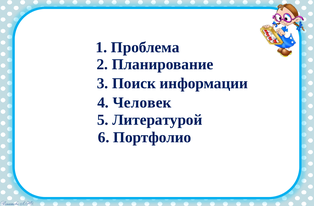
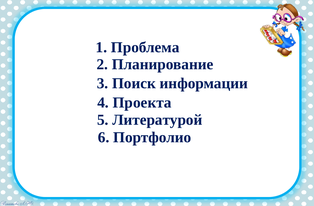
Человек: Человек -> Проекта
